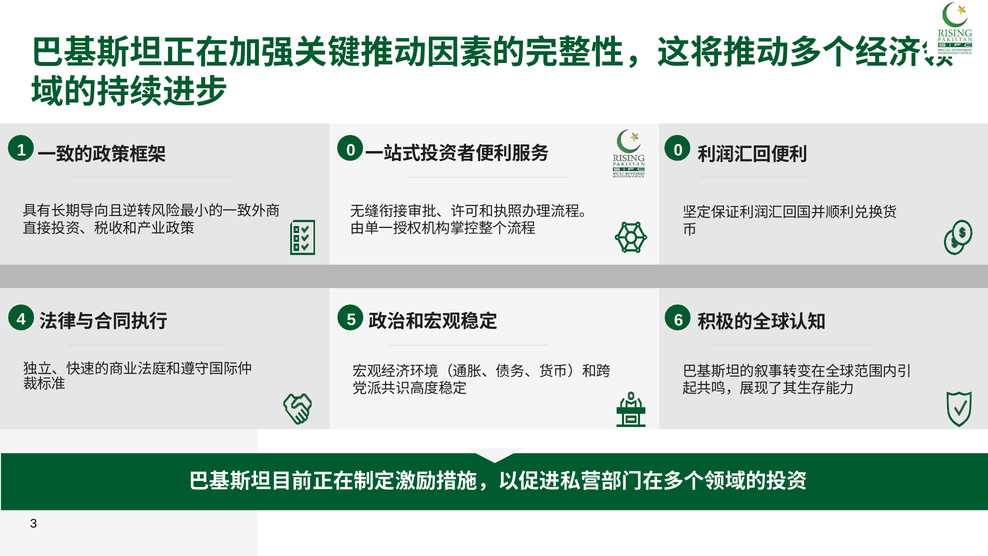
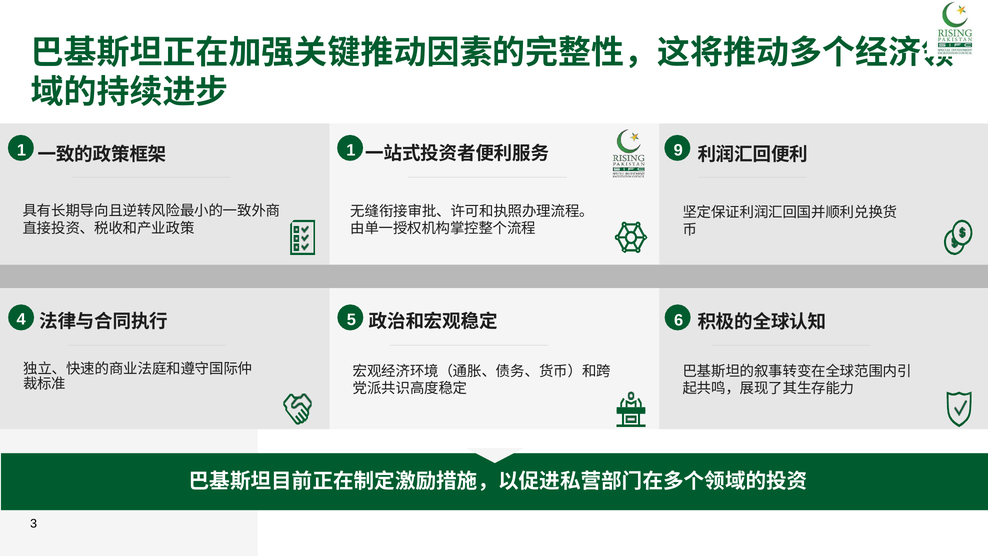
1 0: 0 -> 1
0 at (678, 150): 0 -> 9
